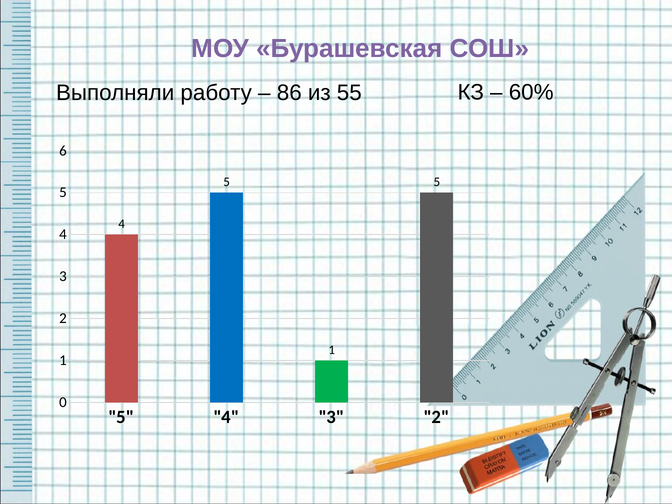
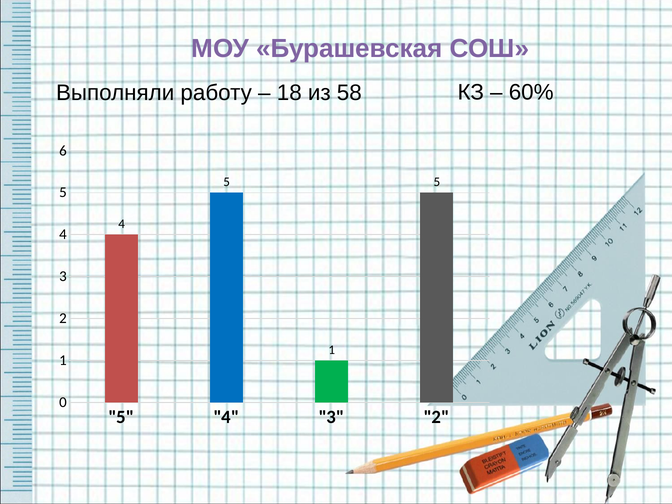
86: 86 -> 18
55: 55 -> 58
